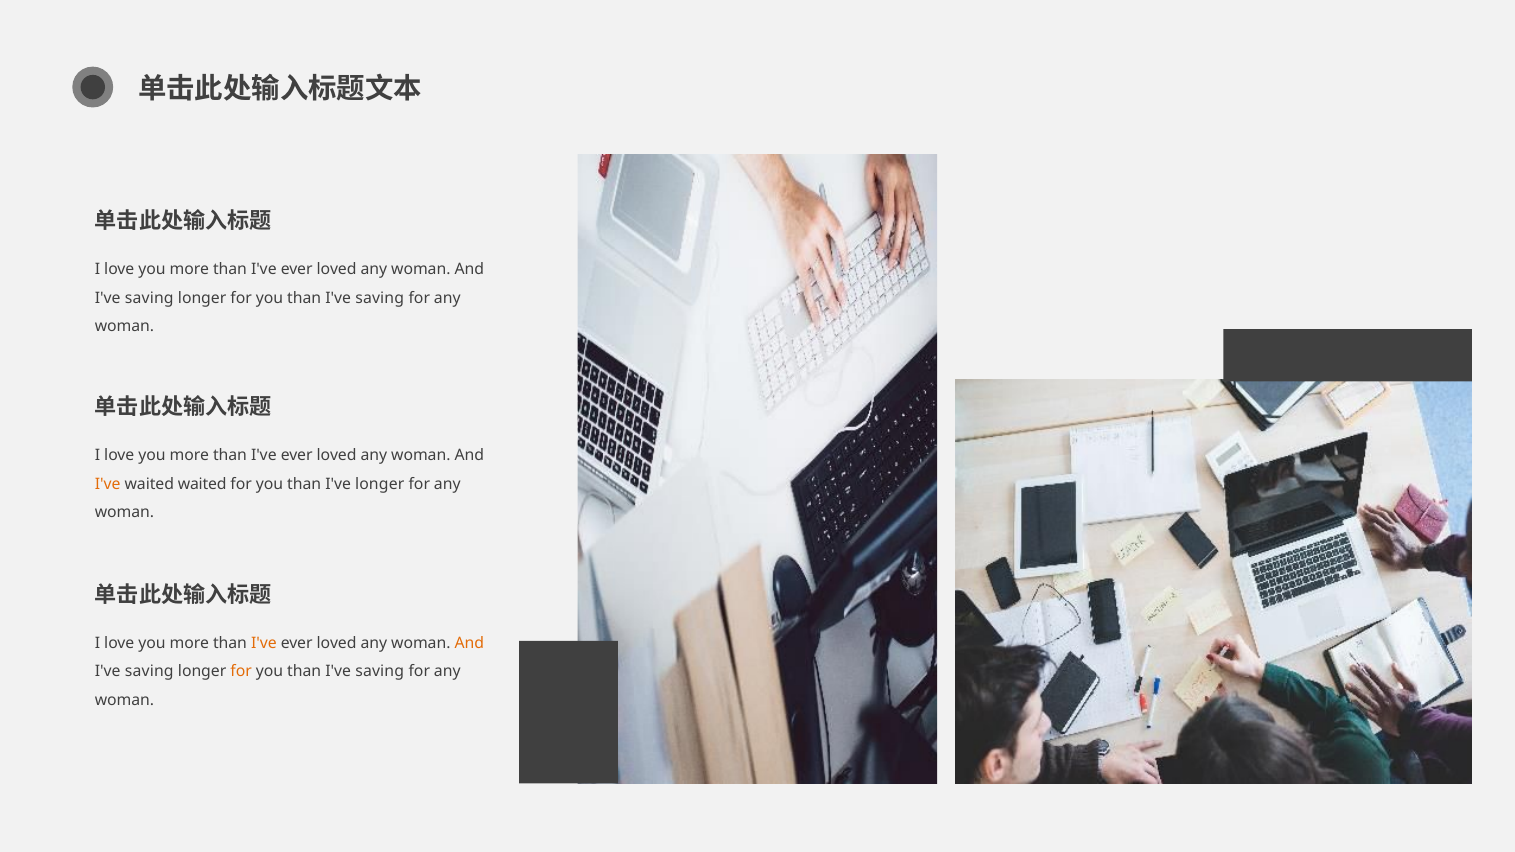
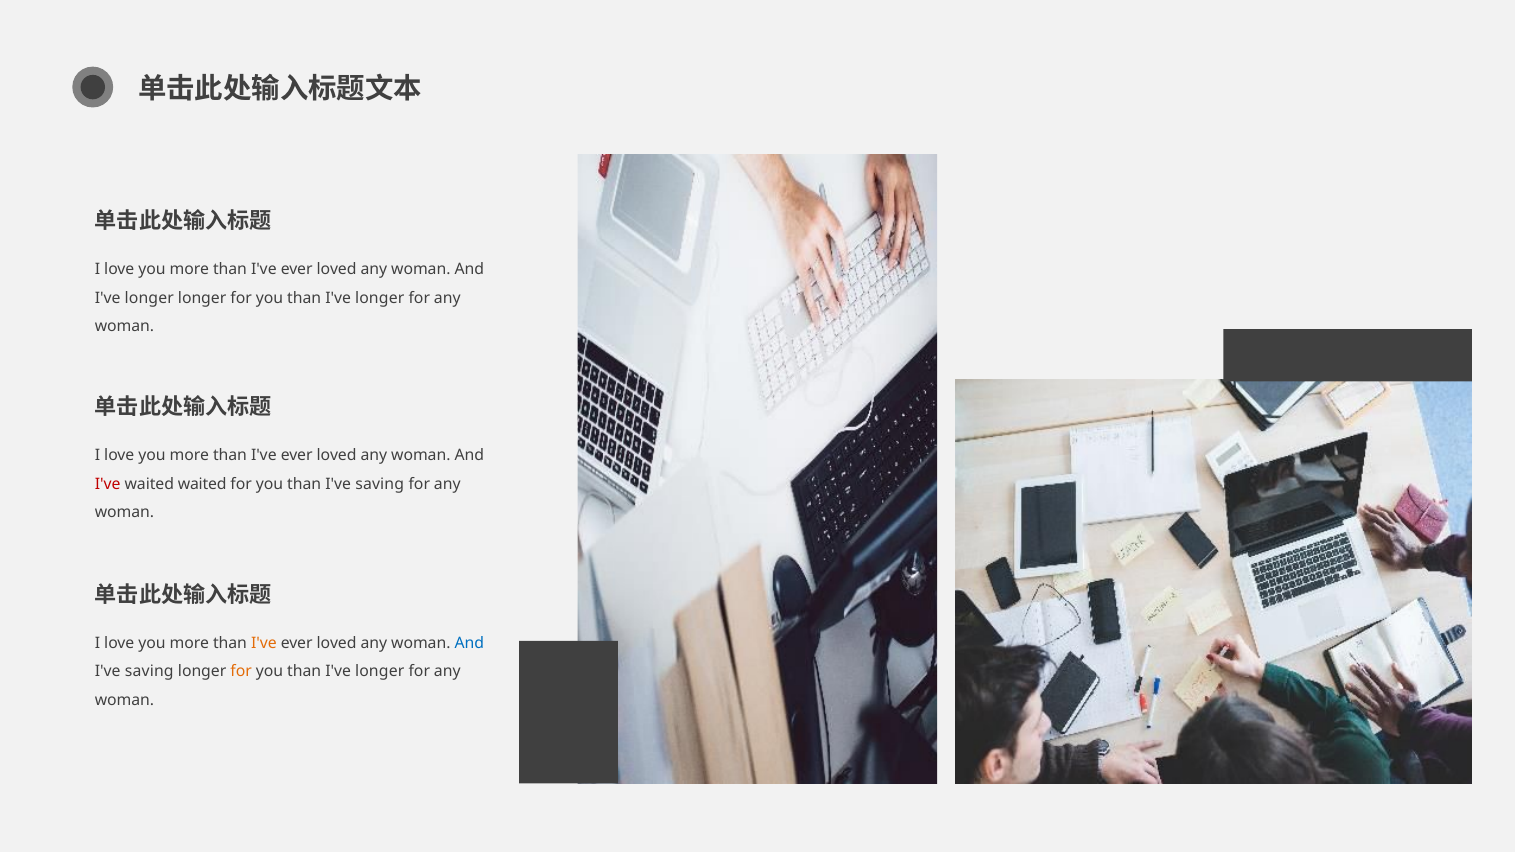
saving at (149, 298): saving -> longer
saving at (380, 298): saving -> longer
I've at (108, 484) colour: orange -> red
than I've longer: longer -> saving
And at (469, 643) colour: orange -> blue
saving at (380, 672): saving -> longer
